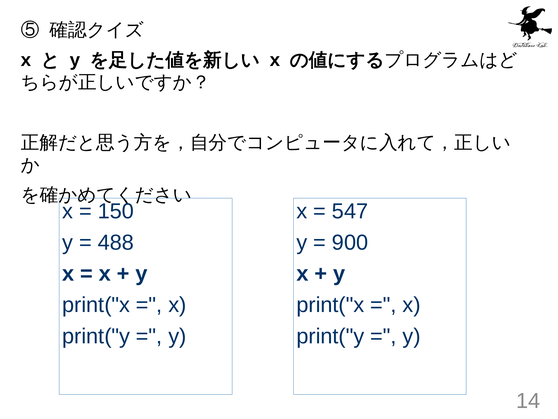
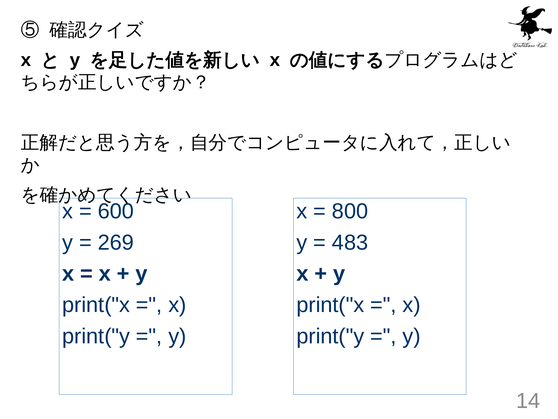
150: 150 -> 600
547: 547 -> 800
488: 488 -> 269
900: 900 -> 483
